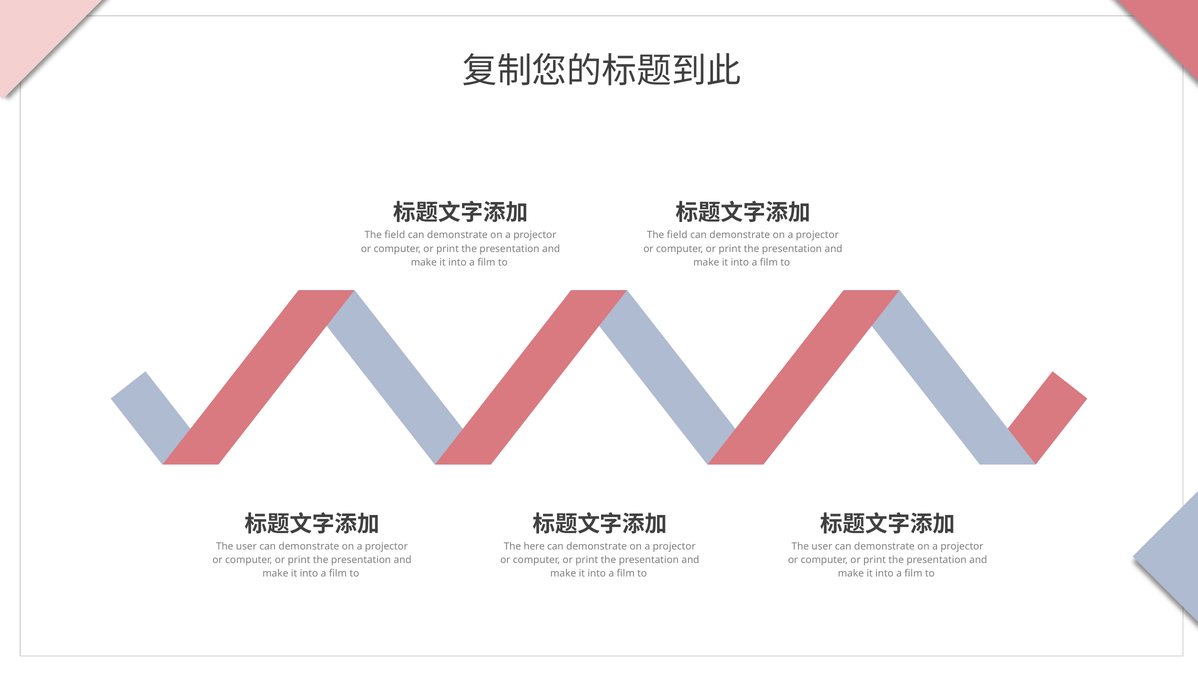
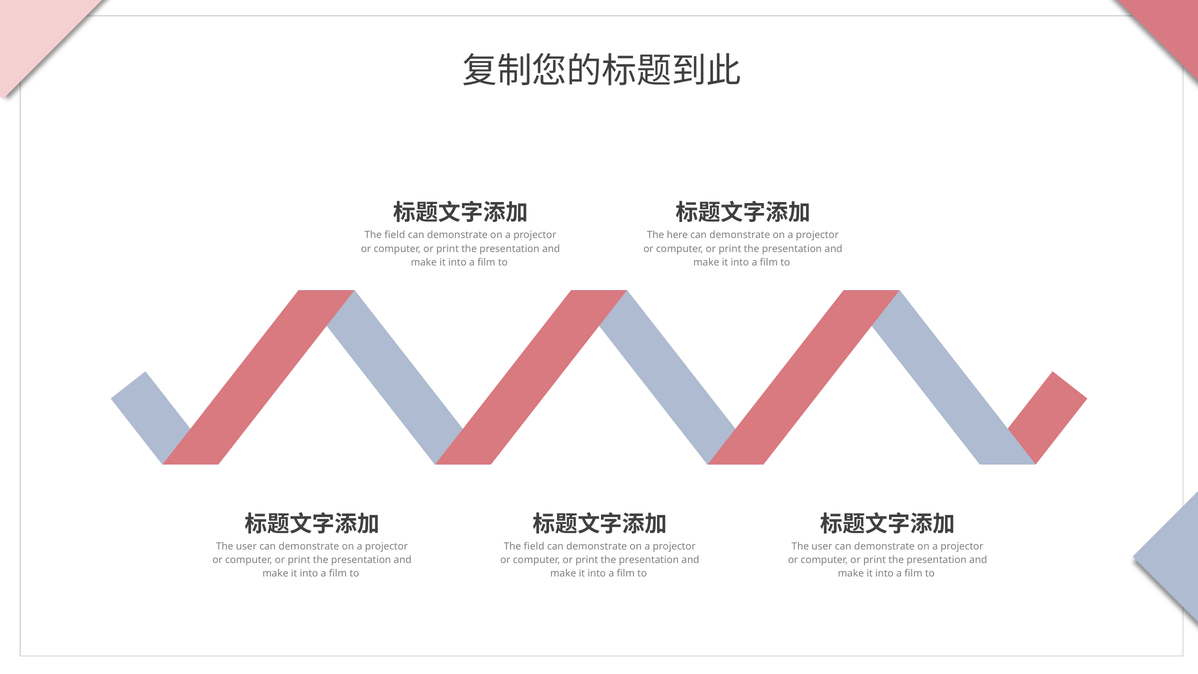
field at (677, 235): field -> here
here at (534, 546): here -> field
